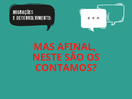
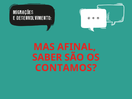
NESTE: NESTE -> SABER
